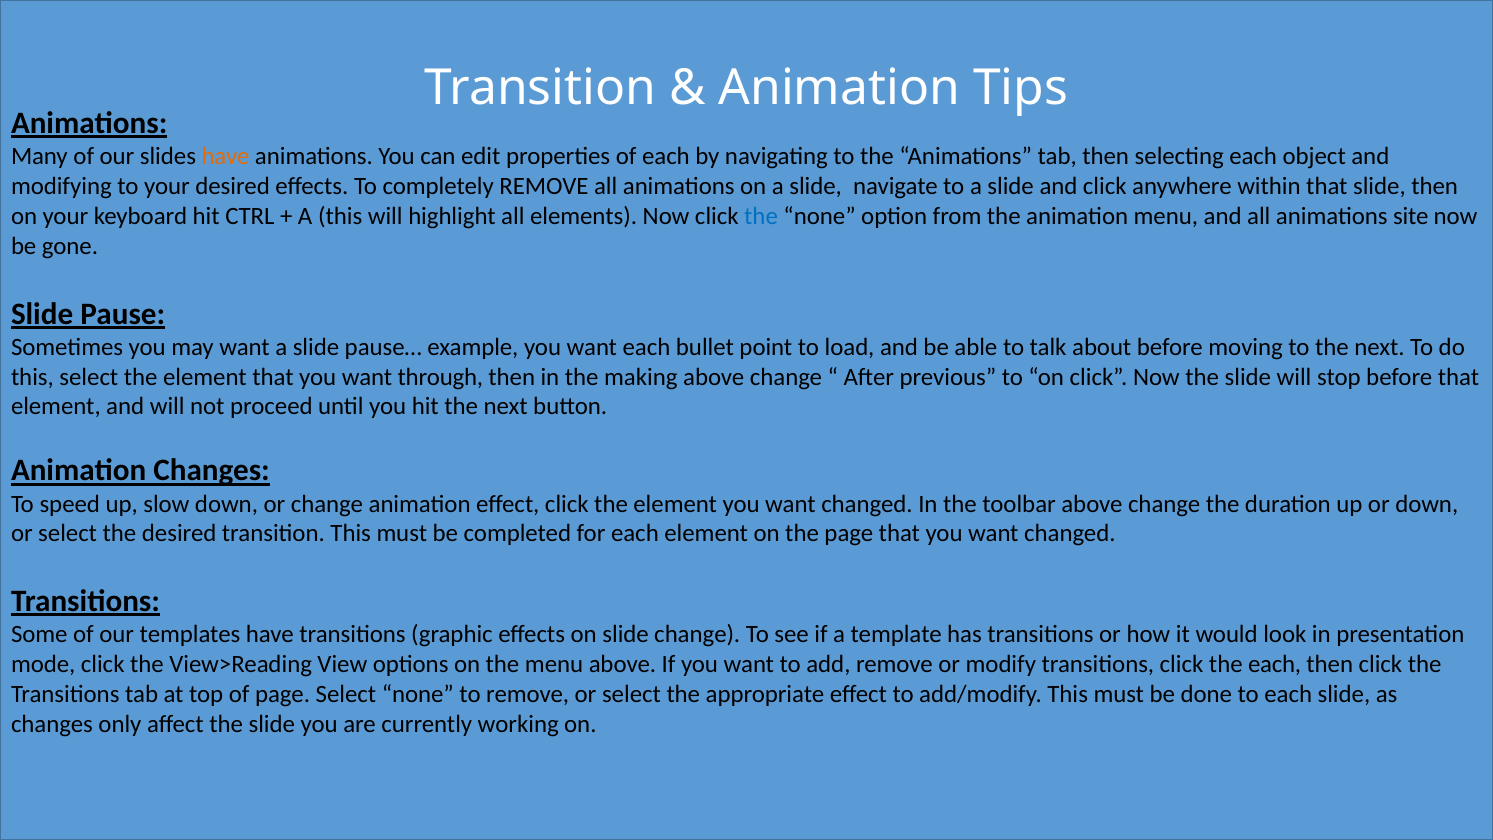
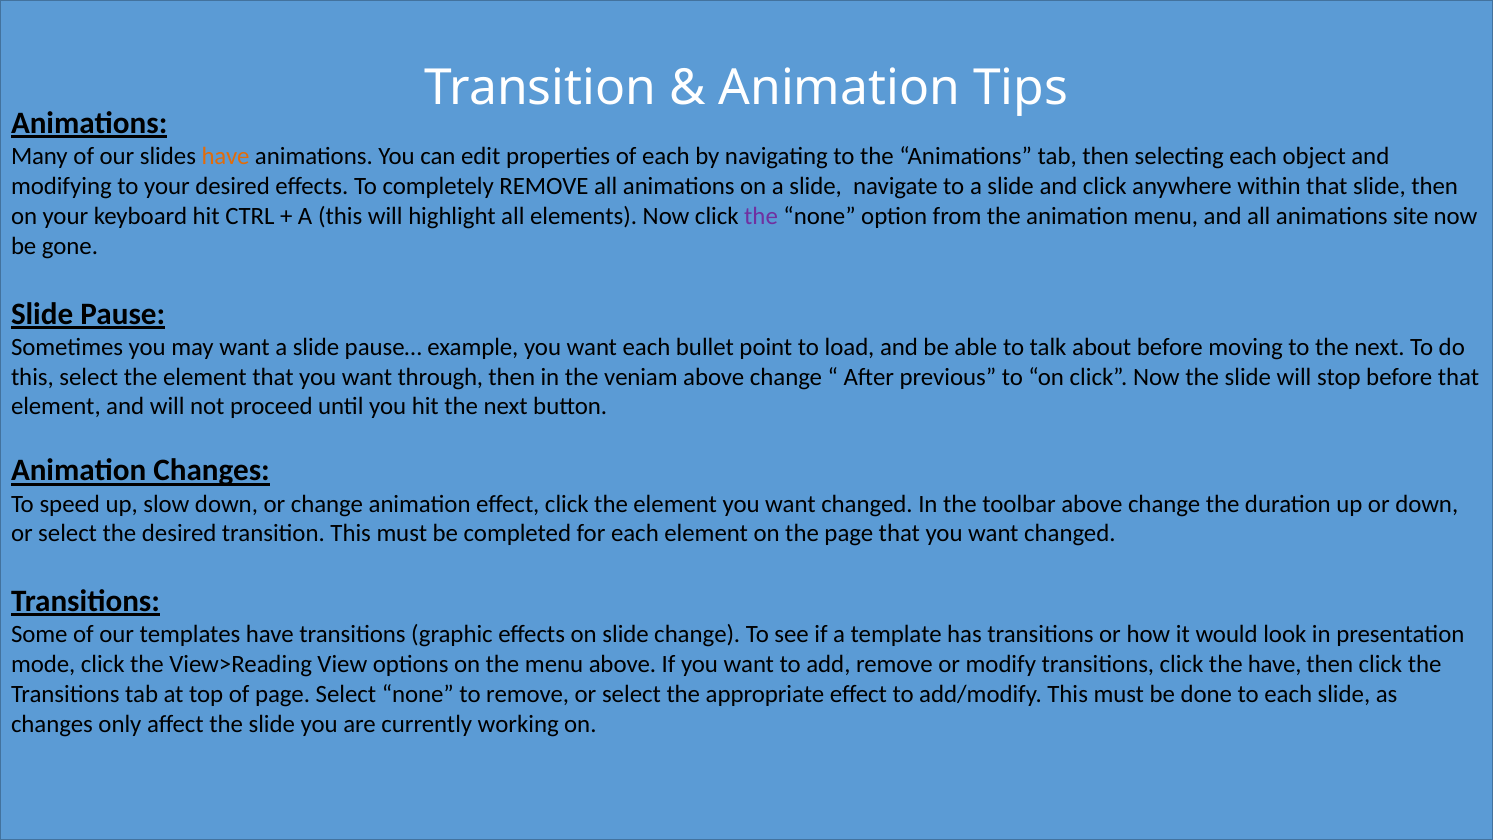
the at (761, 216) colour: blue -> purple
making: making -> veniam
the each: each -> have
